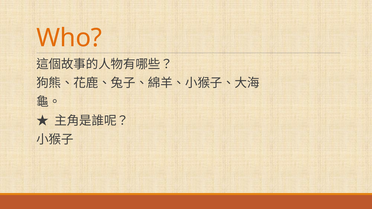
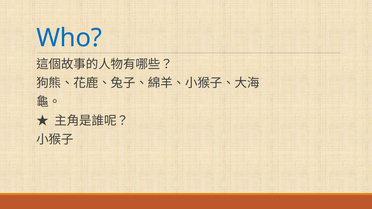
Who colour: orange -> blue
